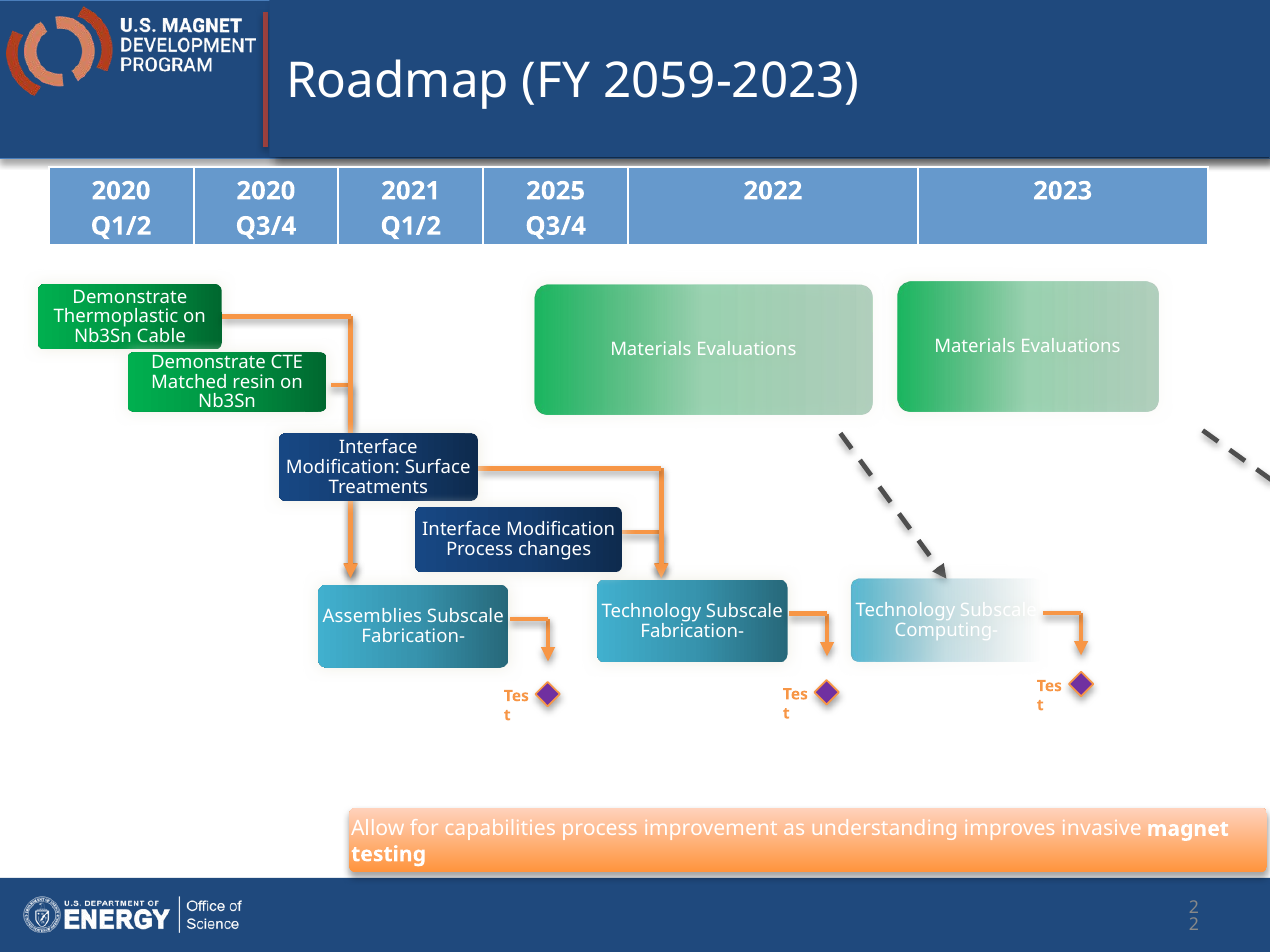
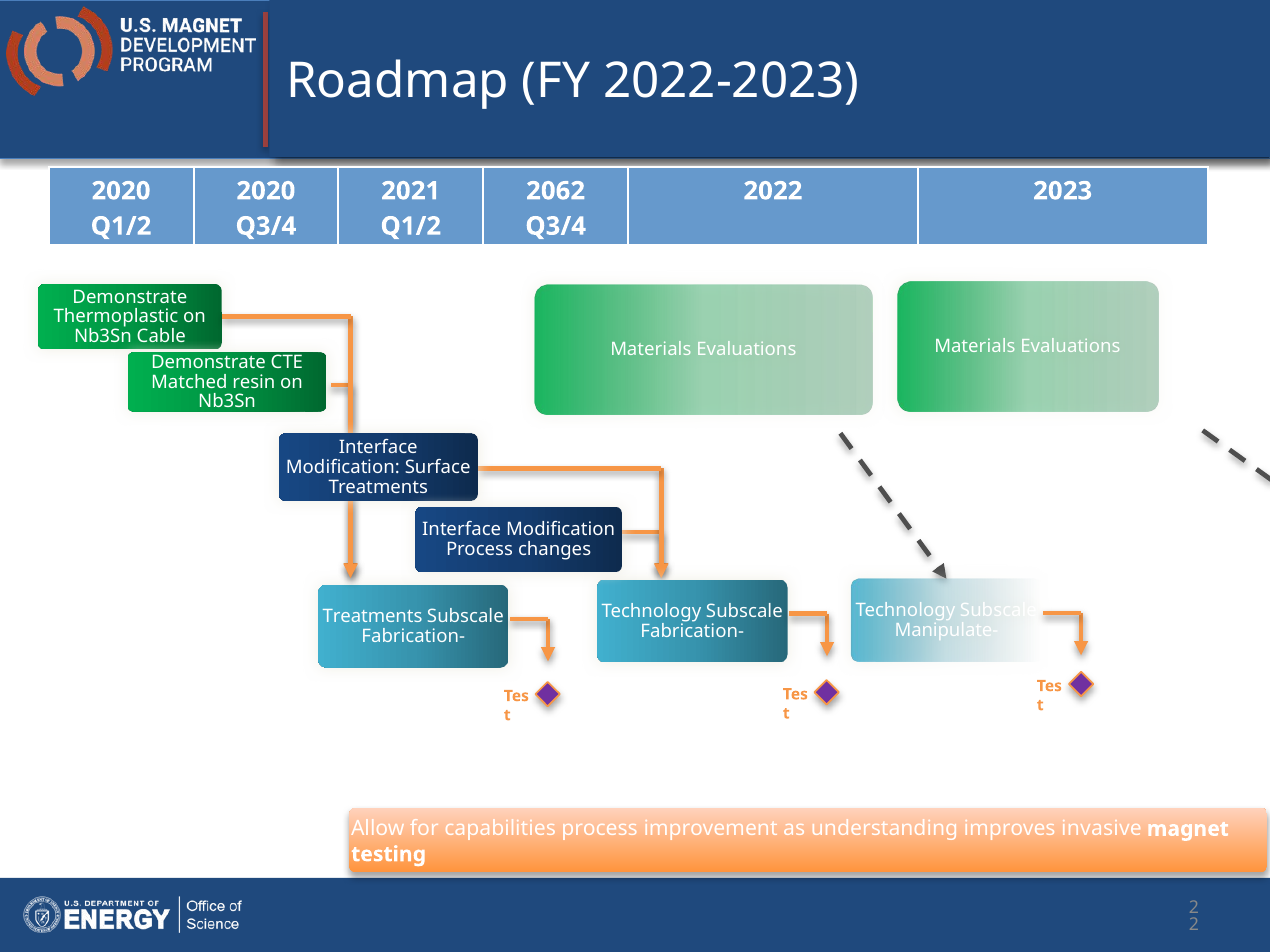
2059-2023: 2059-2023 -> 2022-2023
2025: 2025 -> 2062
Assemblies at (372, 617): Assemblies -> Treatments
Computing-: Computing- -> Manipulate-
